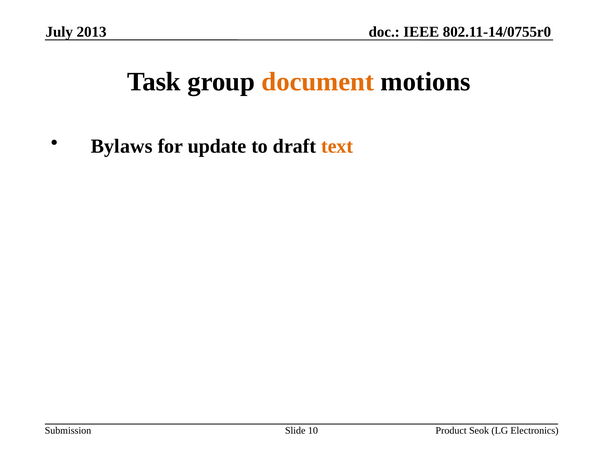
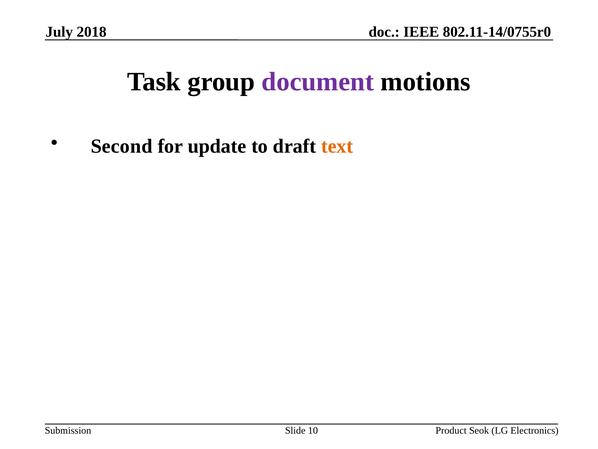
2013: 2013 -> 2018
document colour: orange -> purple
Bylaws: Bylaws -> Second
